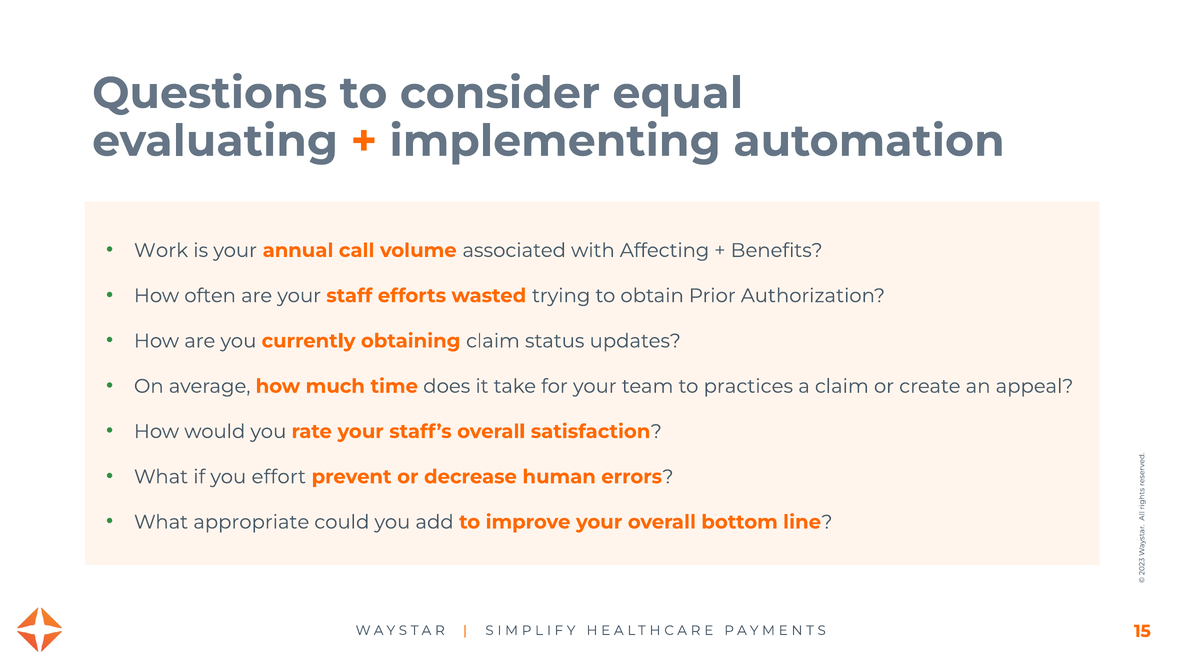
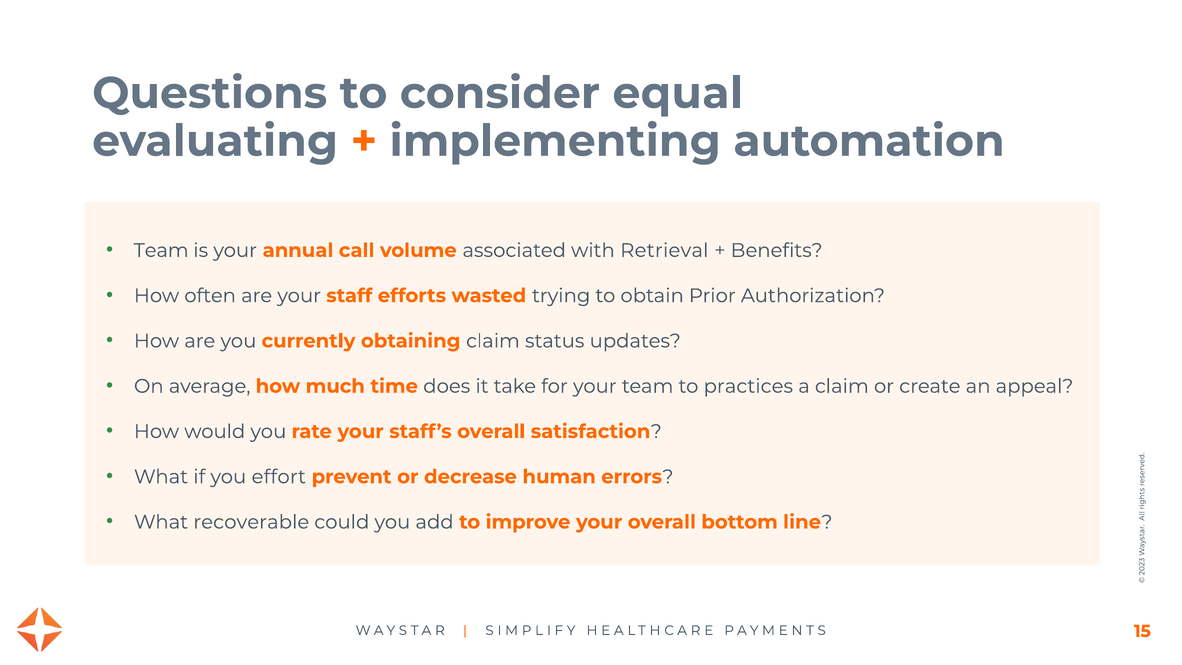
Work at (161, 250): Work -> Team
Affecting: Affecting -> Retrieval
appropriate: appropriate -> recoverable
